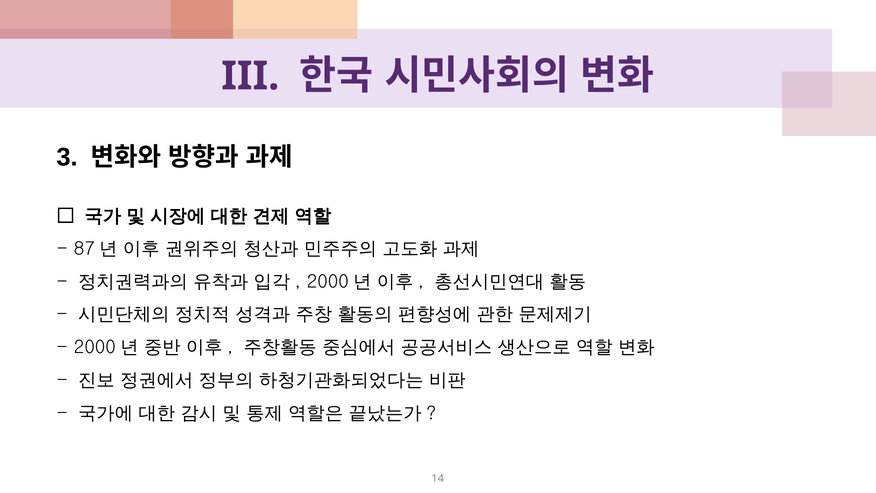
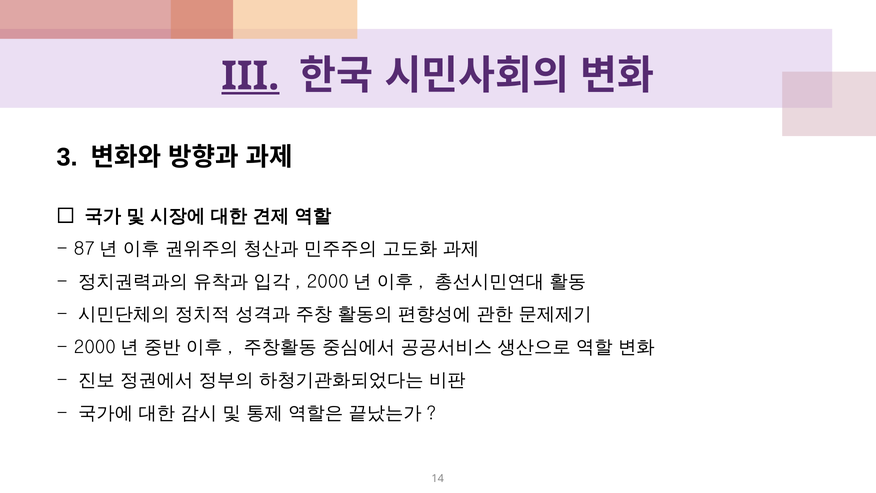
III underline: none -> present
